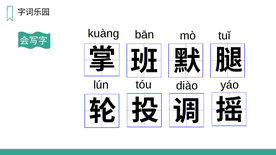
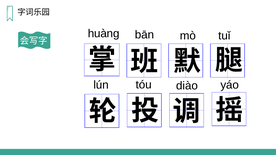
kuànɡ: kuànɡ -> huàng
